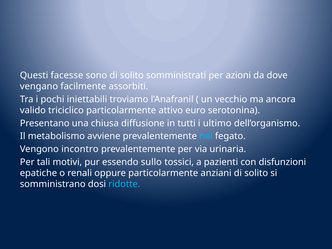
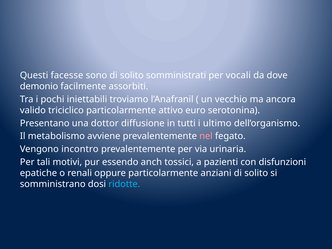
azioni: azioni -> vocali
vengano: vengano -> demonio
chiusa: chiusa -> dottor
nel colour: light blue -> pink
sullo: sullo -> anch
